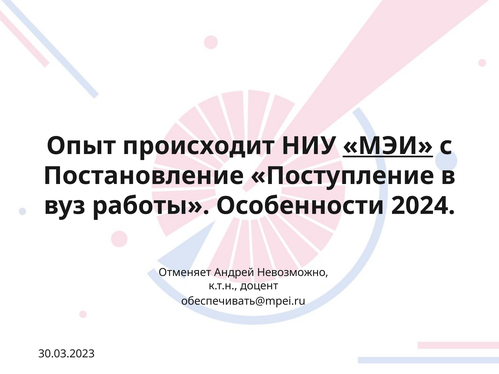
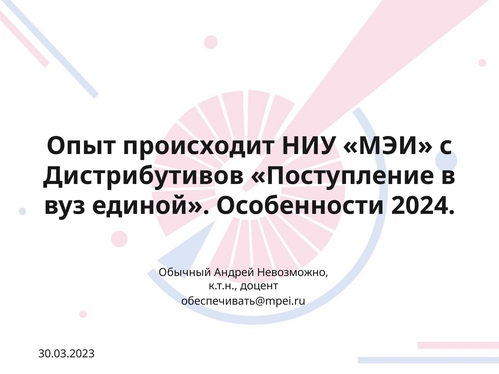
МЭИ underline: present -> none
Постановление: Постановление -> Дистрибутивов
работы: работы -> единой
Отменяет: Отменяет -> Обычный
